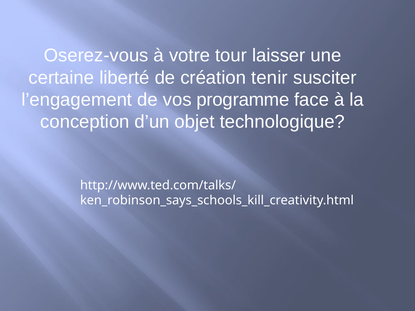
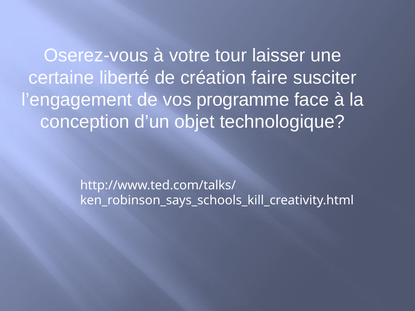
tenir: tenir -> faire
